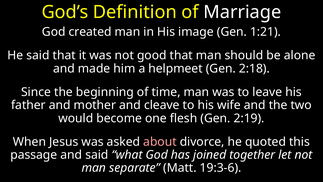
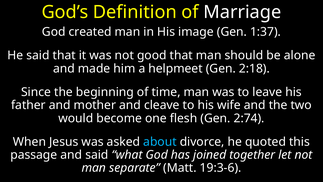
1:21: 1:21 -> 1:37
2:19: 2:19 -> 2:74
about colour: pink -> light blue
